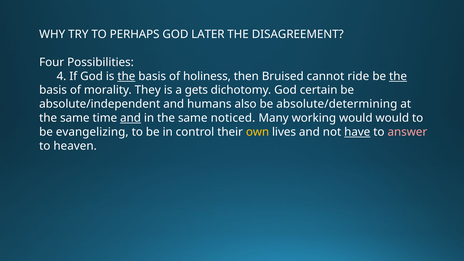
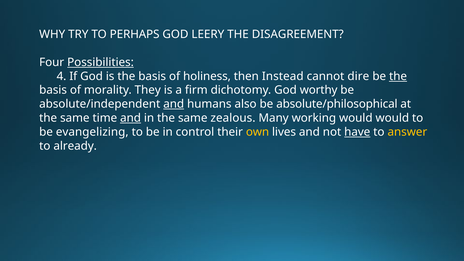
LATER: LATER -> LEERY
Possibilities underline: none -> present
the at (126, 76) underline: present -> none
Bruised: Bruised -> Instead
ride: ride -> dire
gets: gets -> firm
certain: certain -> worthy
and at (174, 104) underline: none -> present
absolute/determining: absolute/determining -> absolute/philosophical
noticed: noticed -> zealous
answer colour: pink -> yellow
heaven: heaven -> already
